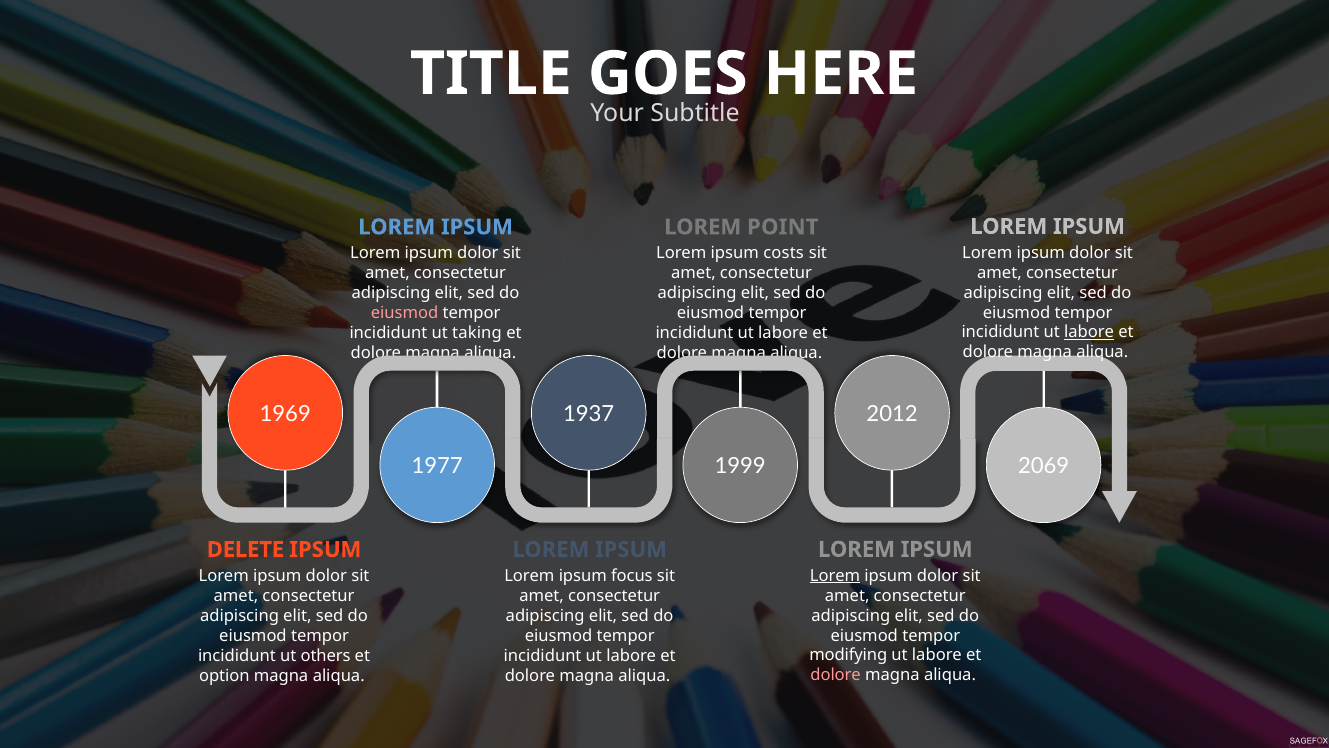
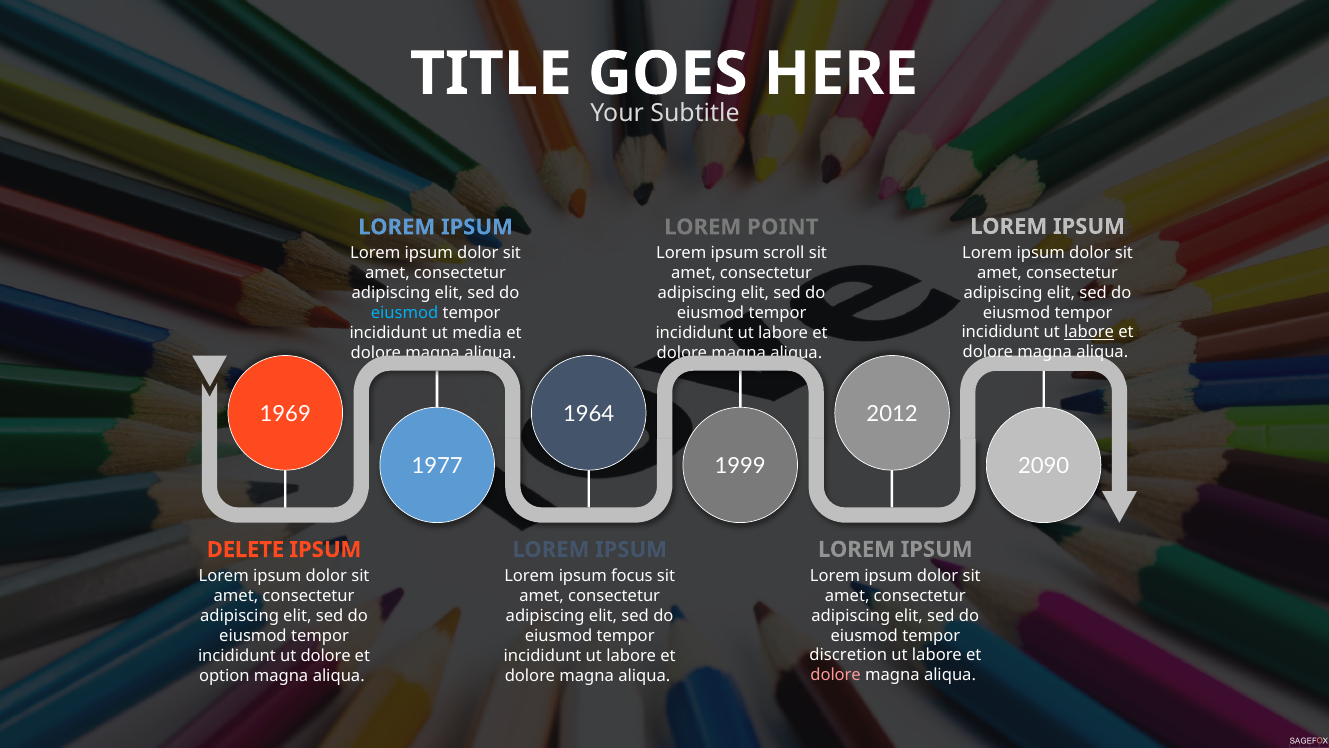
costs: costs -> scroll
eiusmod at (404, 313) colour: pink -> light blue
taking: taking -> media
1937: 1937 -> 1964
2069: 2069 -> 2090
Lorem at (835, 575) underline: present -> none
modifying: modifying -> discretion
ut others: others -> dolore
